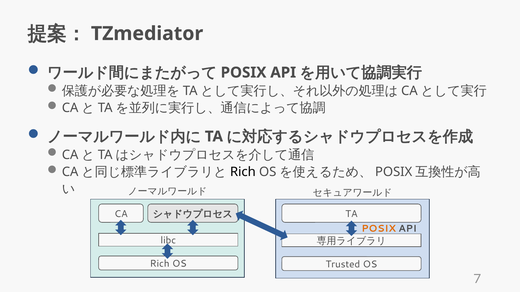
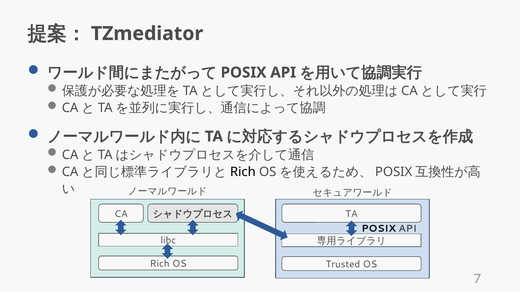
POSIX at (379, 229) colour: orange -> black
